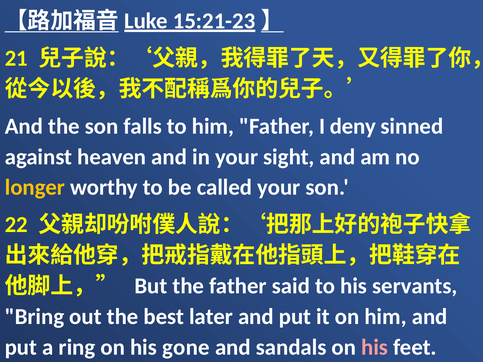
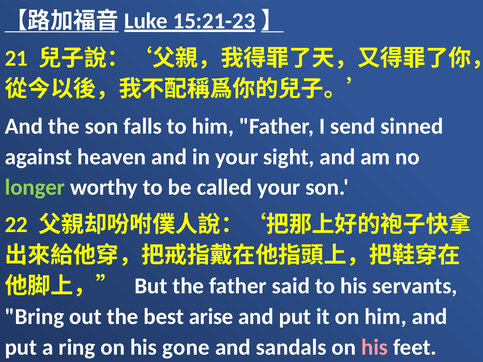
deny: deny -> send
longer colour: yellow -> light green
later: later -> arise
